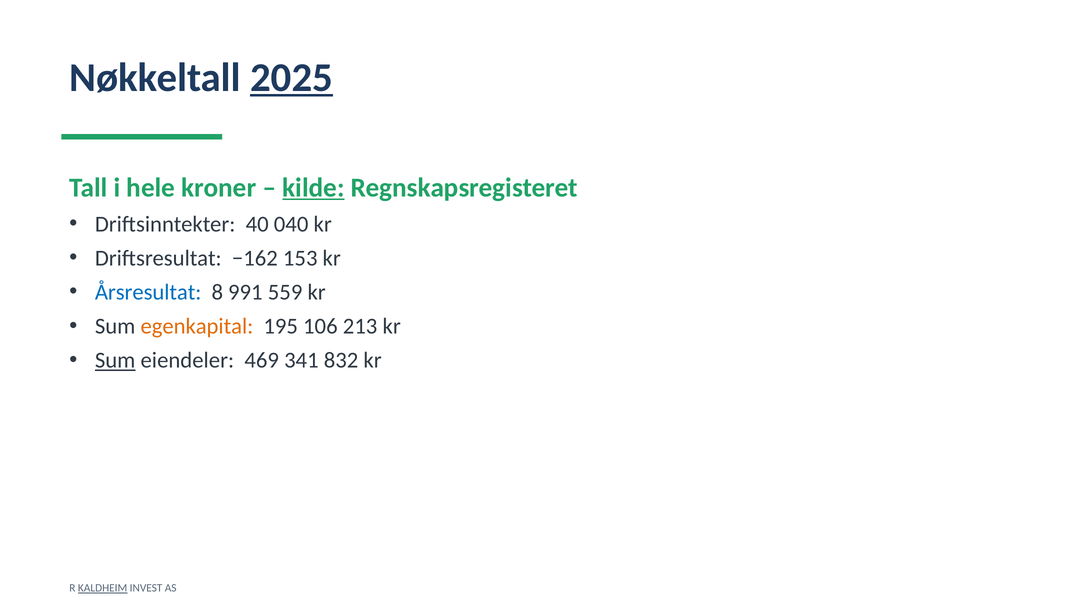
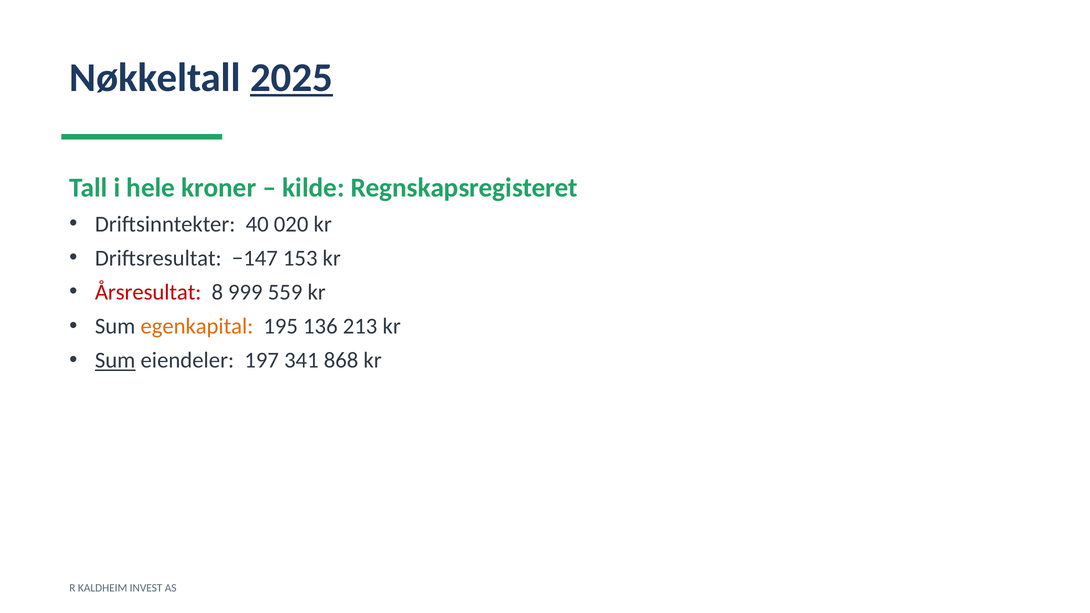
kilde underline: present -> none
040: 040 -> 020
−162: −162 -> −147
Årsresultat colour: blue -> red
991: 991 -> 999
106: 106 -> 136
469: 469 -> 197
832: 832 -> 868
KALDHEIM underline: present -> none
